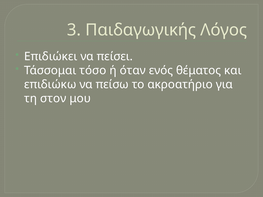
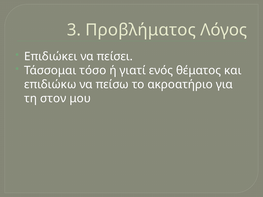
Παιδαγωγικής: Παιδαγωγικής -> Προβλήματος
όταν: όταν -> γιατί
